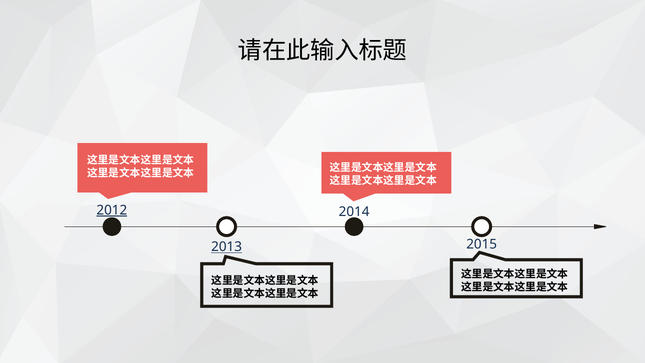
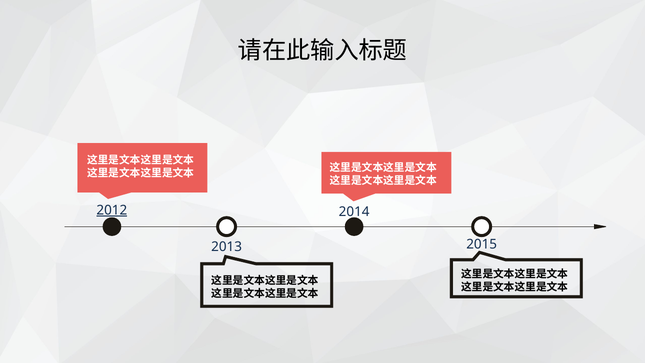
2013 underline: present -> none
